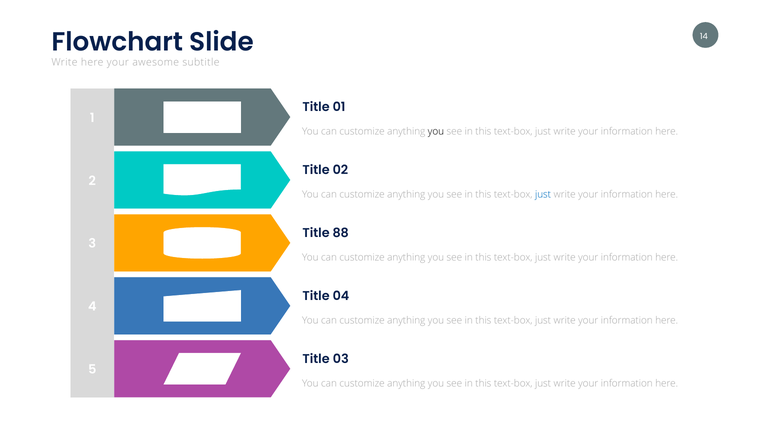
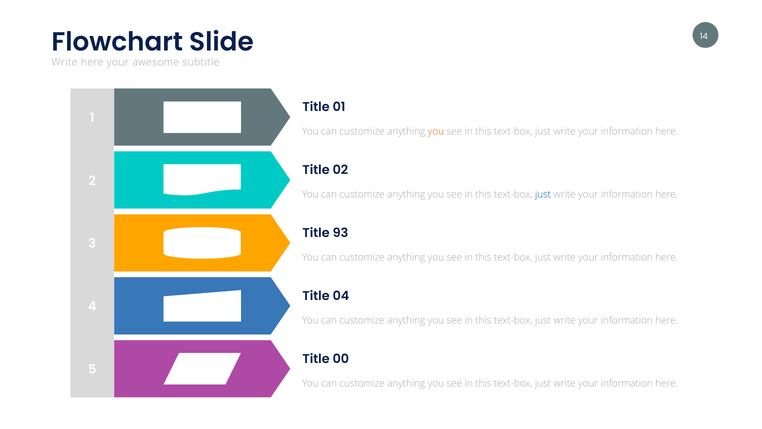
you at (436, 132) colour: black -> orange
88: 88 -> 93
03: 03 -> 00
